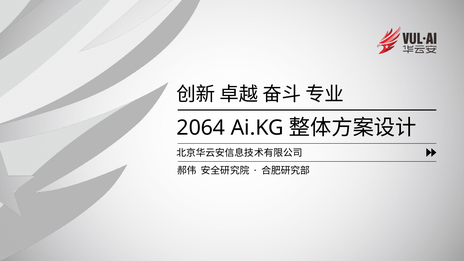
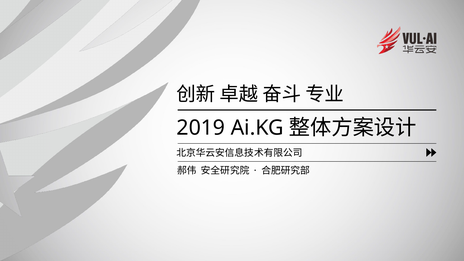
2064: 2064 -> 2019
